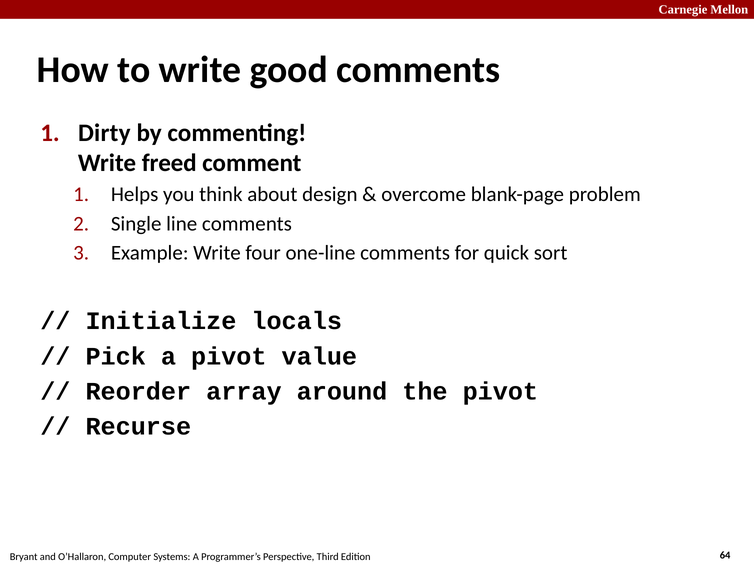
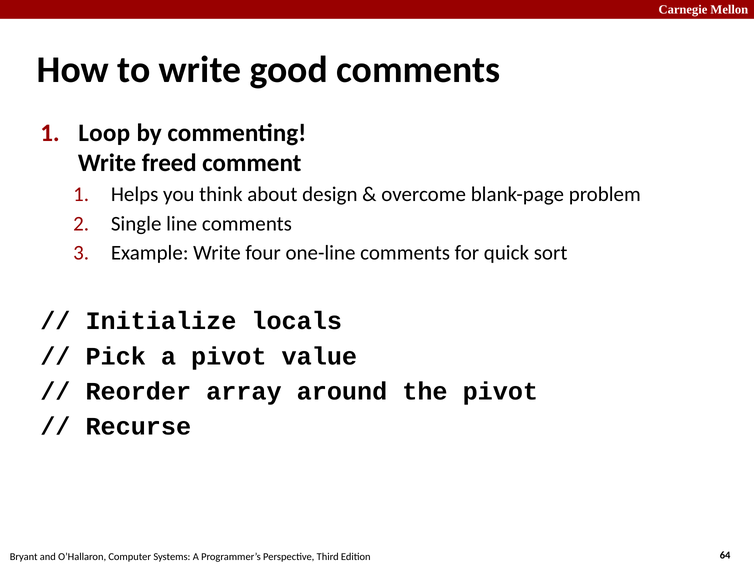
Dirty: Dirty -> Loop
